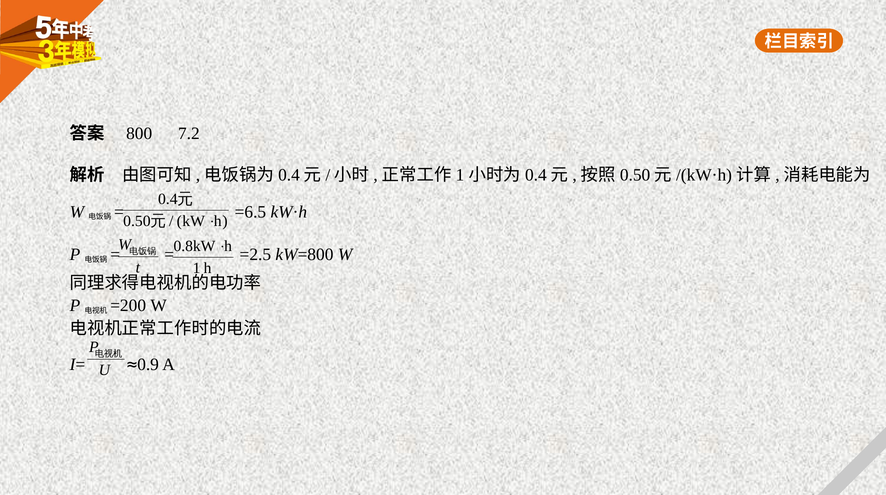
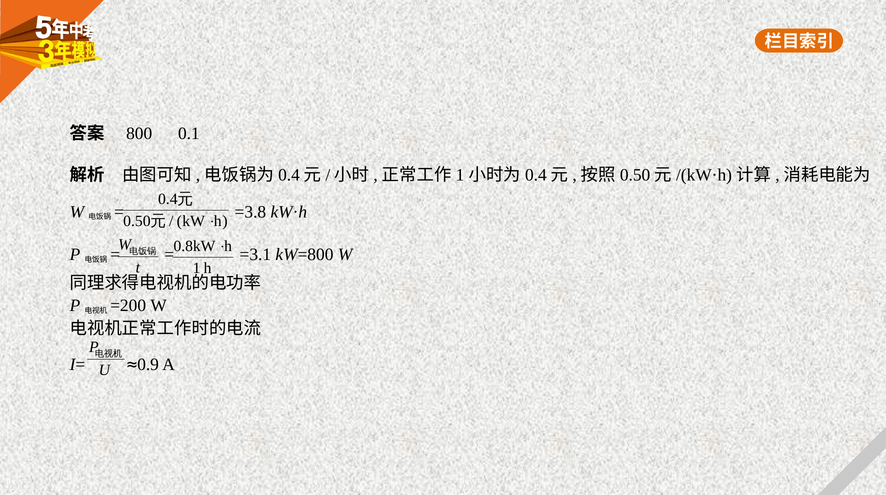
7.2: 7.2 -> 0.1
=6.5: =6.5 -> =3.8
=2.5: =2.5 -> =3.1
